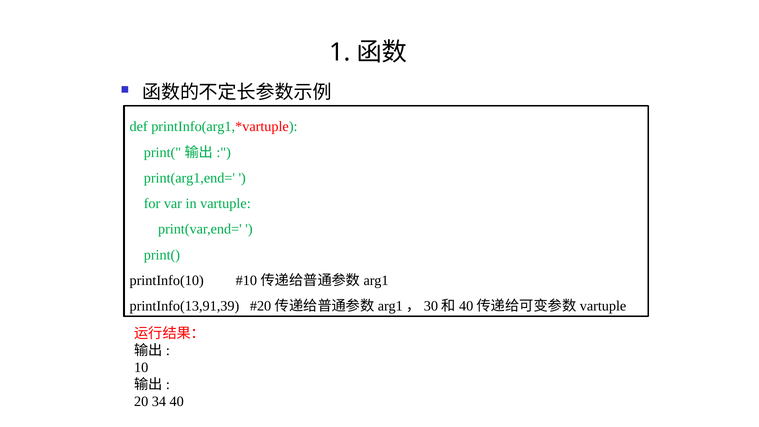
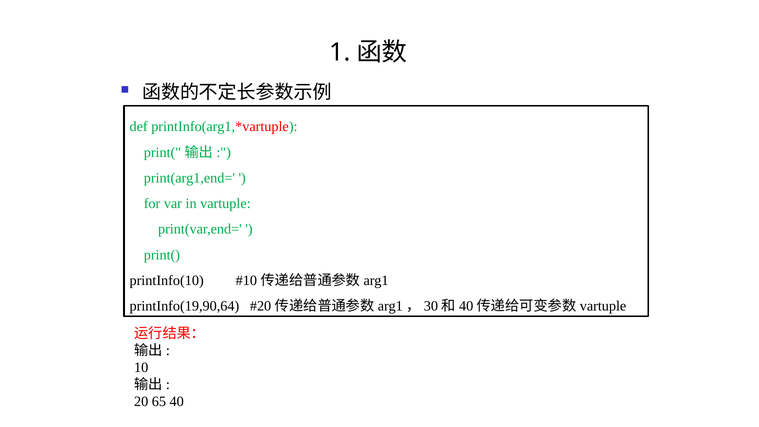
printInfo(13,91,39: printInfo(13,91,39 -> printInfo(19,90,64
34: 34 -> 65
